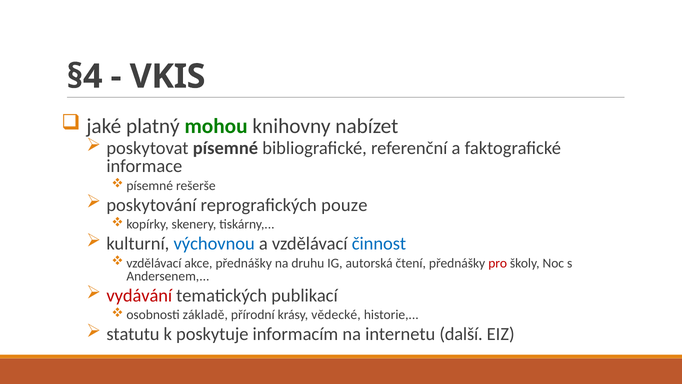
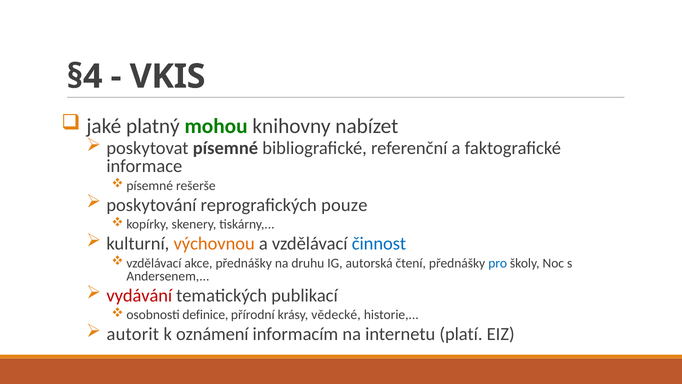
výchovnou colour: blue -> orange
pro colour: red -> blue
základě: základě -> definice
statutu: statutu -> autorit
poskytuje: poskytuje -> oznámení
další: další -> platí
